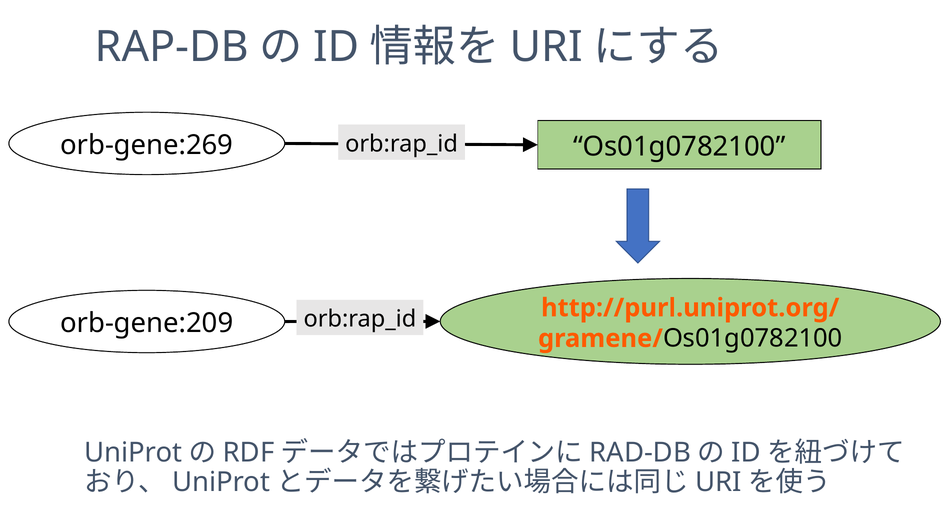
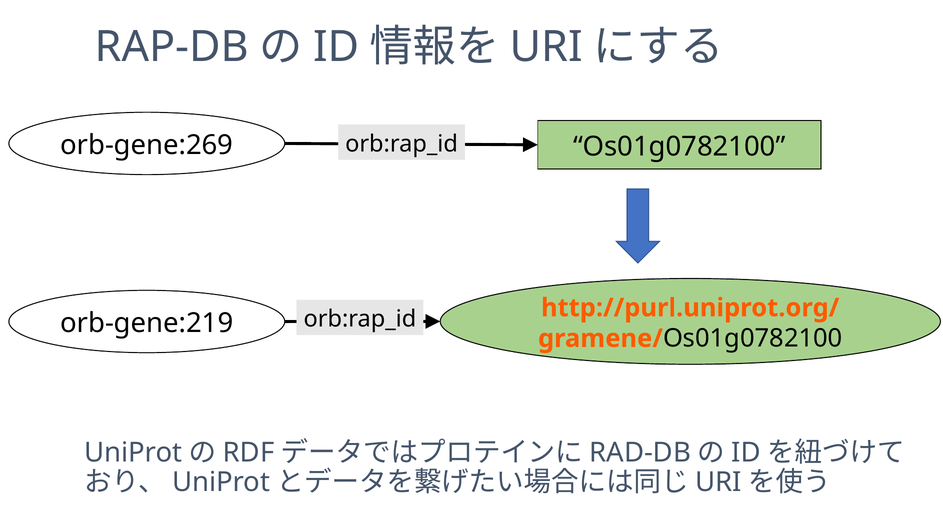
orb-gene:209: orb-gene:209 -> orb-gene:219
